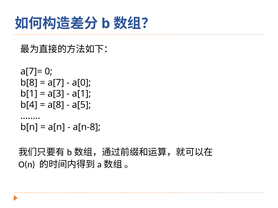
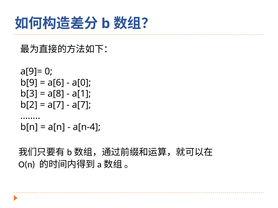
a[7]=: a[7]= -> a[9]=
b[8: b[8 -> b[9
a[7: a[7 -> a[6
b[1: b[1 -> b[3
a[3: a[3 -> a[8
b[4: b[4 -> b[2
a[8 at (56, 105): a[8 -> a[7
a[5 at (81, 105): a[5 -> a[7
a[n-8: a[n-8 -> a[n-4
